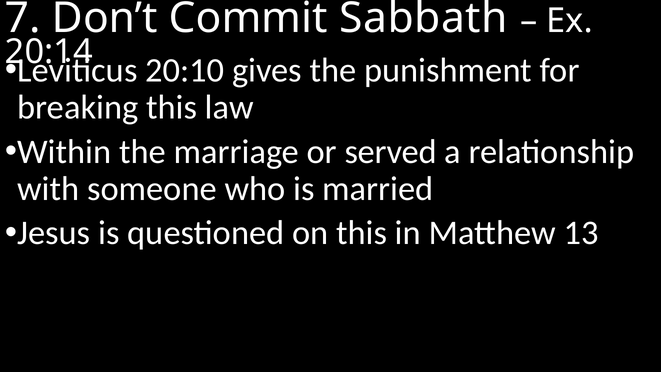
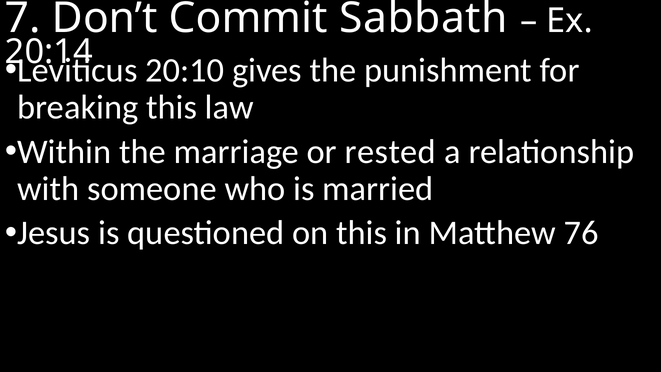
served: served -> rested
13: 13 -> 76
